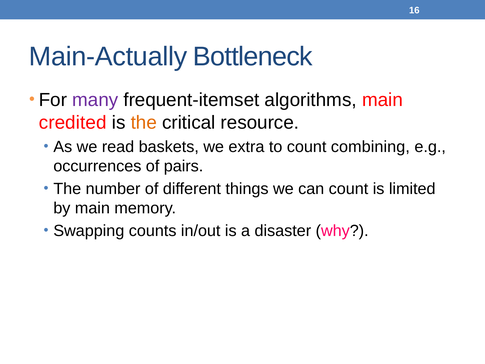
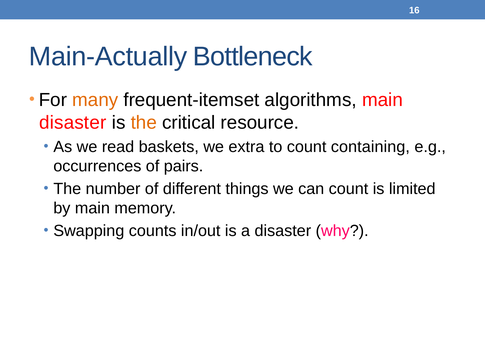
many colour: purple -> orange
credited at (73, 123): credited -> disaster
combining: combining -> containing
